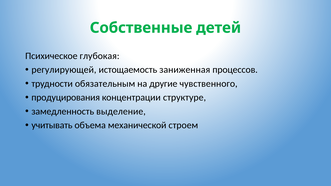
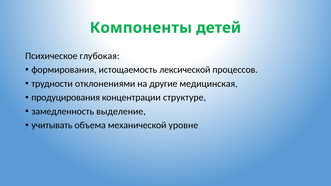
Собственные: Собственные -> Компоненты
регулирующей: регулирующей -> формирования
заниженная: заниженная -> лексической
обязательным: обязательным -> отклонениями
чувственного: чувственного -> медицинская
строем: строем -> уровне
